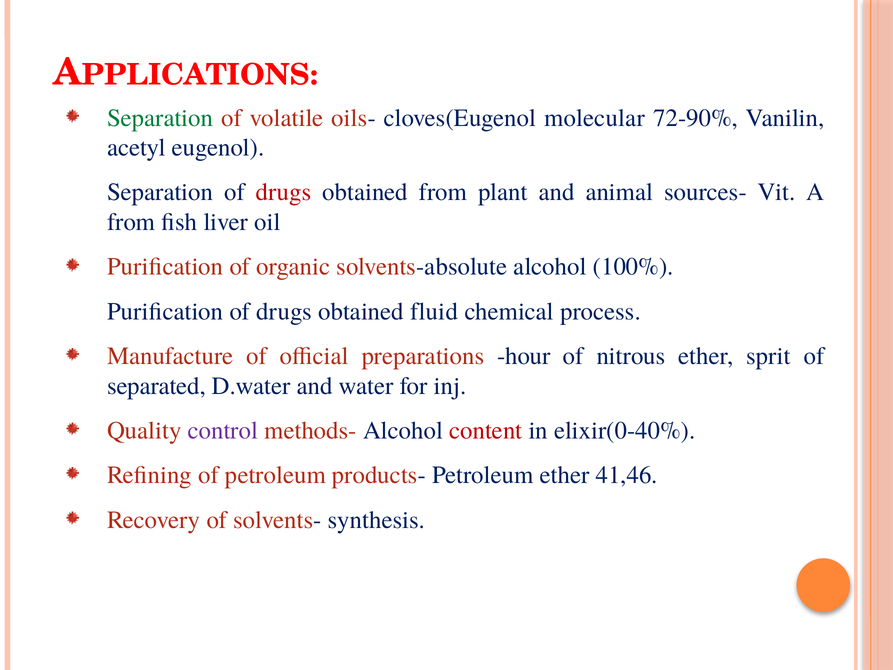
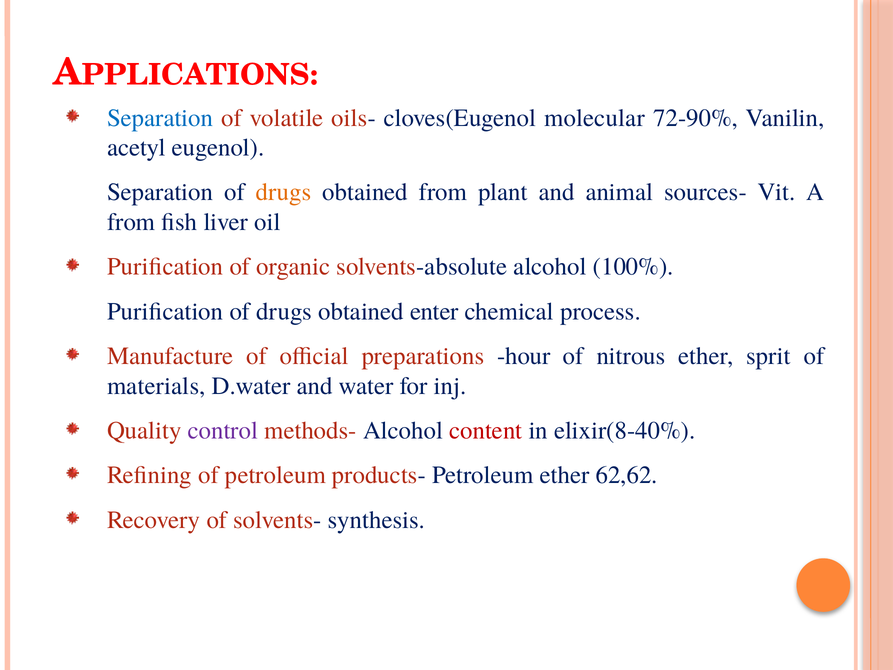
Separation at (160, 118) colour: green -> blue
drugs at (284, 192) colour: red -> orange
fluid: fluid -> enter
separated: separated -> materials
elixir(0-40%: elixir(0-40% -> elixir(8-40%
41,46: 41,46 -> 62,62
